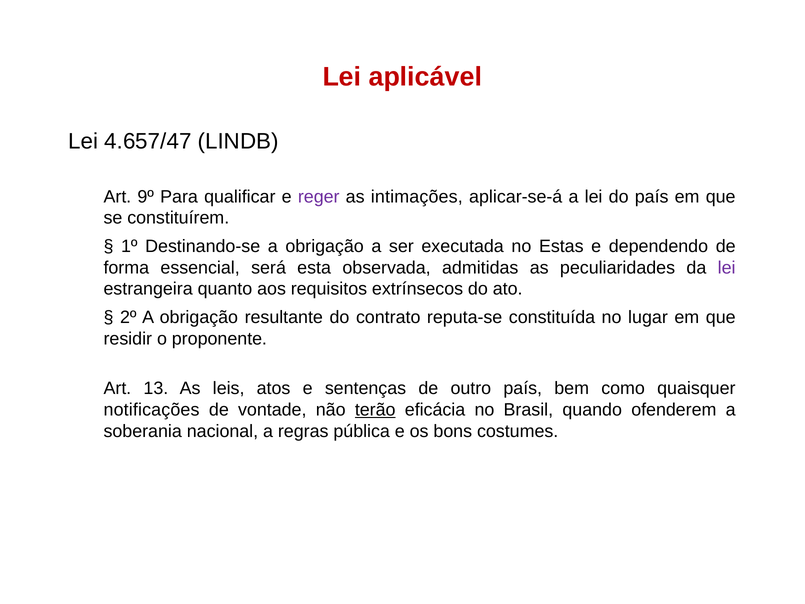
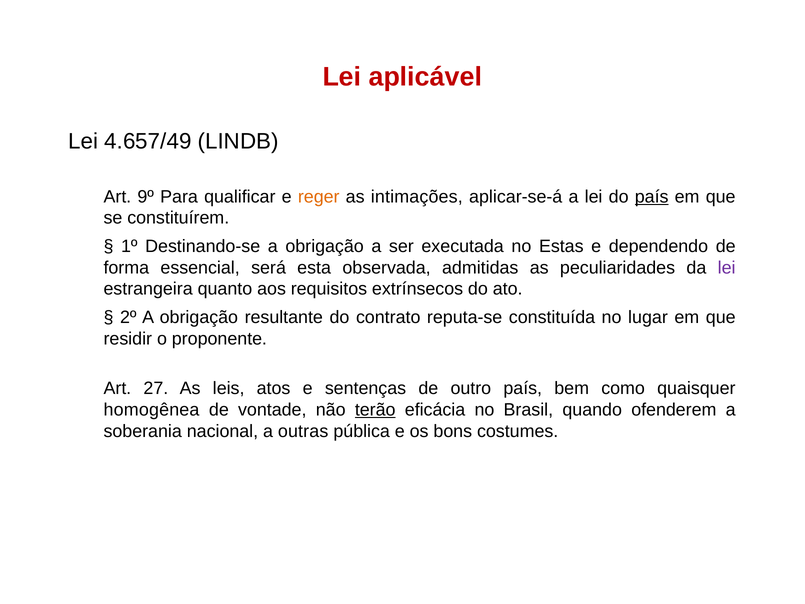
4.657/47: 4.657/47 -> 4.657/49
reger colour: purple -> orange
país at (652, 197) underline: none -> present
13: 13 -> 27
notificações: notificações -> homogênea
regras: regras -> outras
